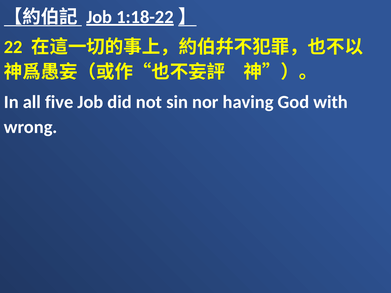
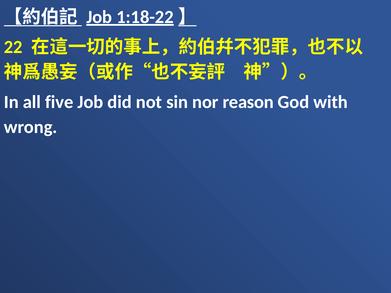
having: having -> reason
